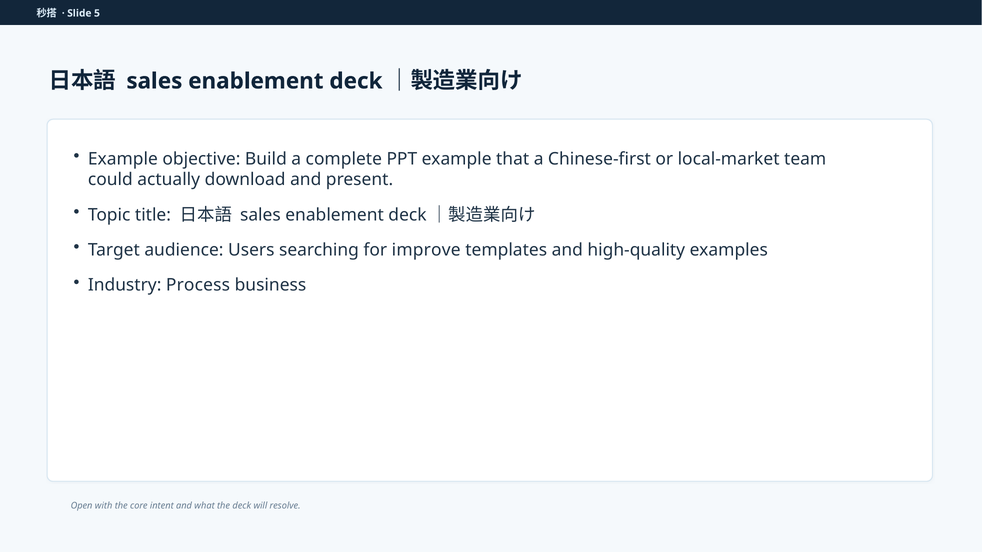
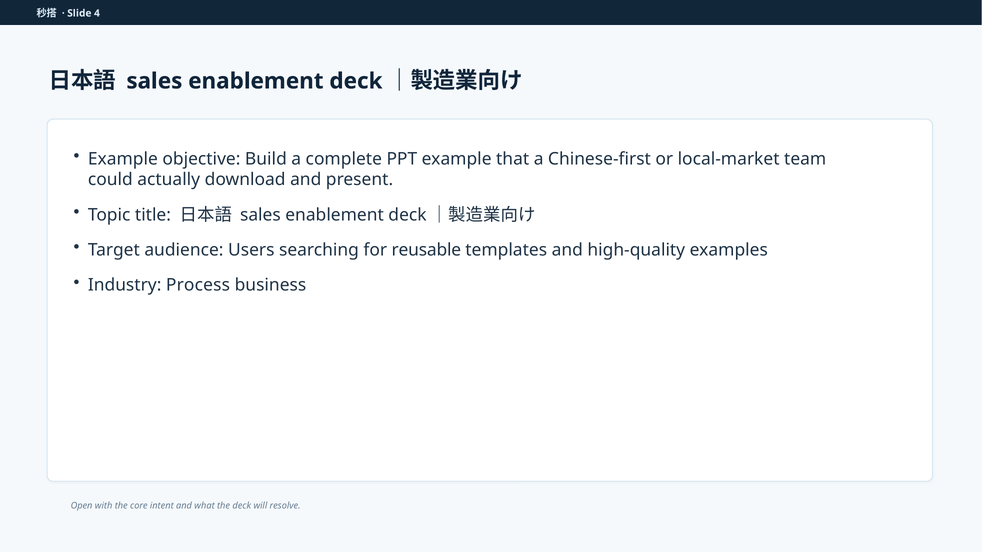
5: 5 -> 4
improve: improve -> reusable
